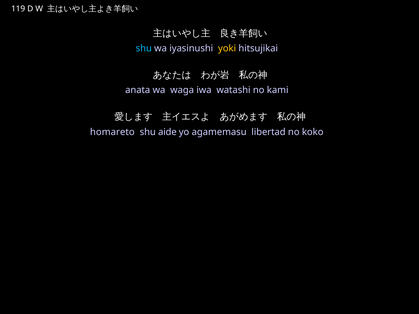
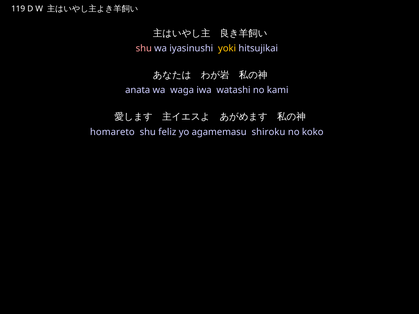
shu at (144, 48) colour: light blue -> pink
aide: aide -> feliz
libertad: libertad -> shiroku
